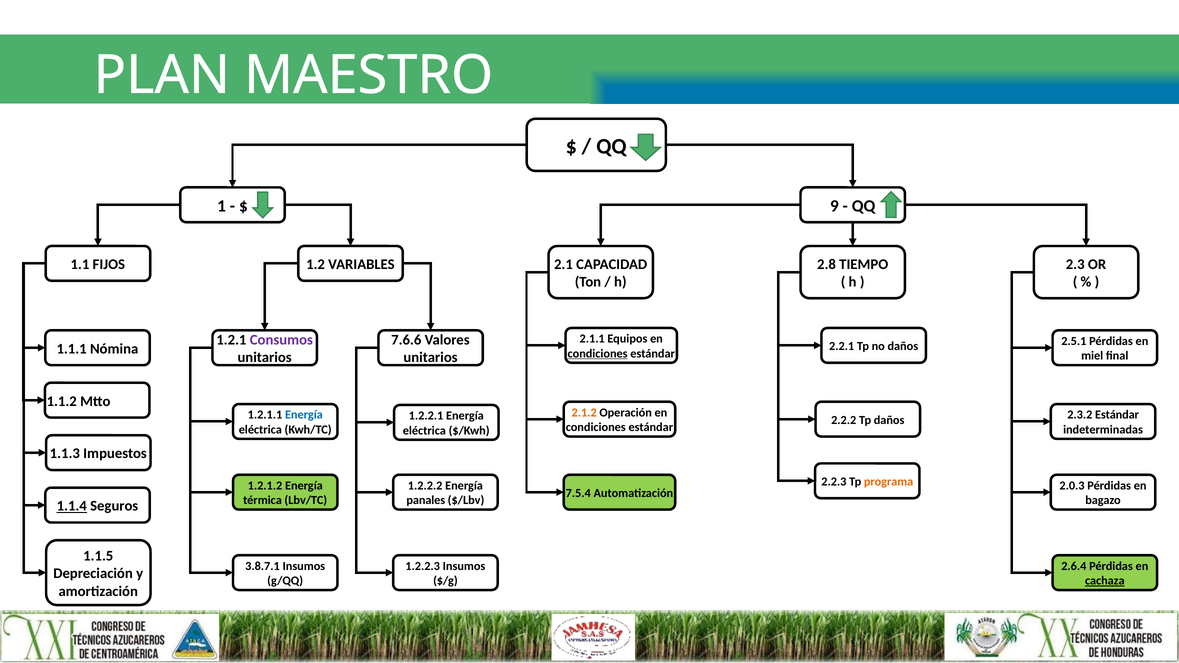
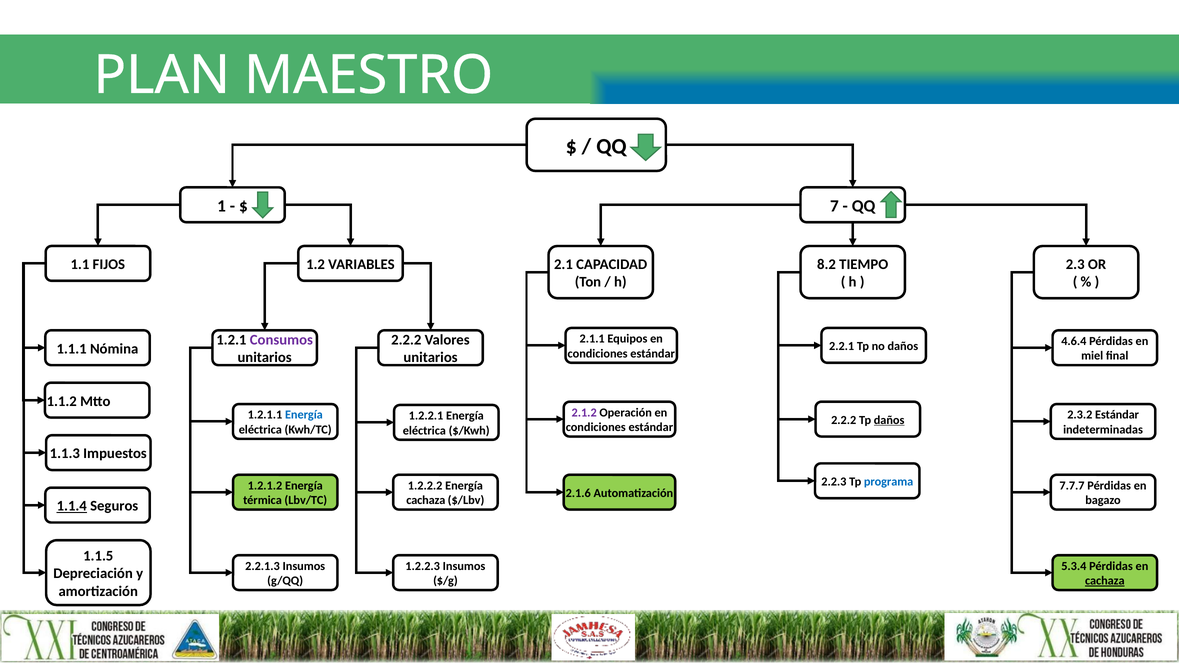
9: 9 -> 7
2.8: 2.8 -> 8.2
7.6.6 at (406, 340): 7.6.6 -> 2.2.2
2.5.1: 2.5.1 -> 4.6.4
condiciones at (598, 354) underline: present -> none
2.1.2 colour: orange -> purple
daños at (889, 420) underline: none -> present
programa colour: orange -> blue
2.0.3: 2.0.3 -> 7.7.7
7.5.4: 7.5.4 -> 2.1.6
panales at (426, 501): panales -> cachaza
3.8.7.1: 3.8.7.1 -> 2.2.1.3
2.6.4: 2.6.4 -> 5.3.4
